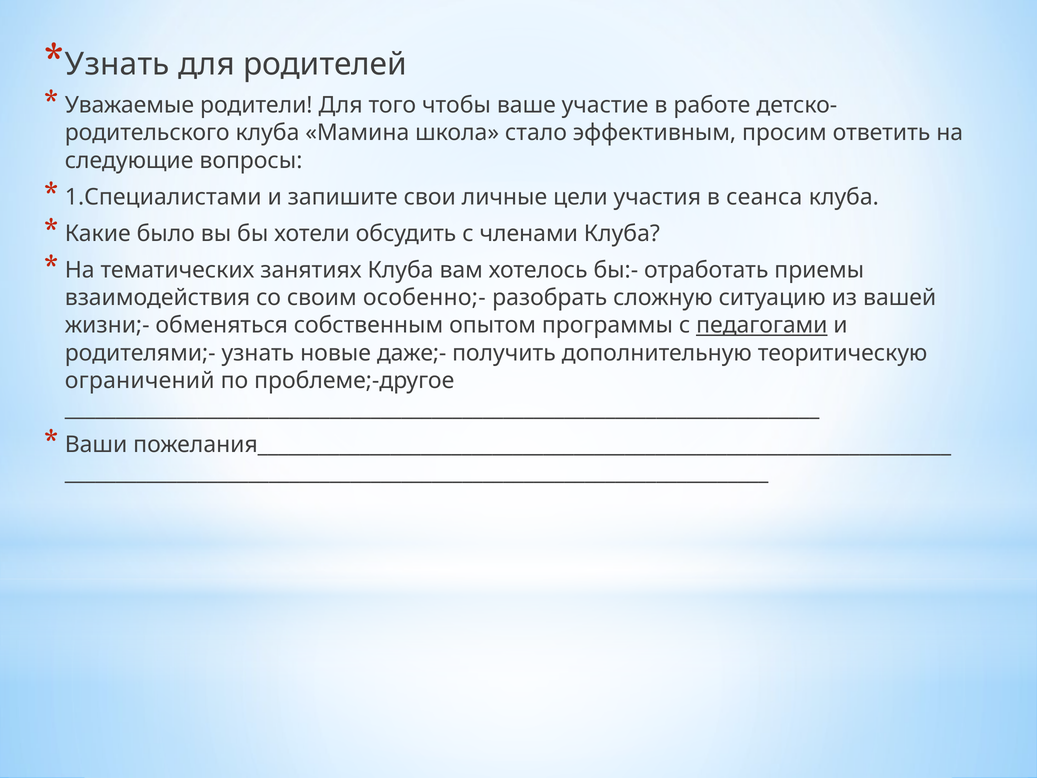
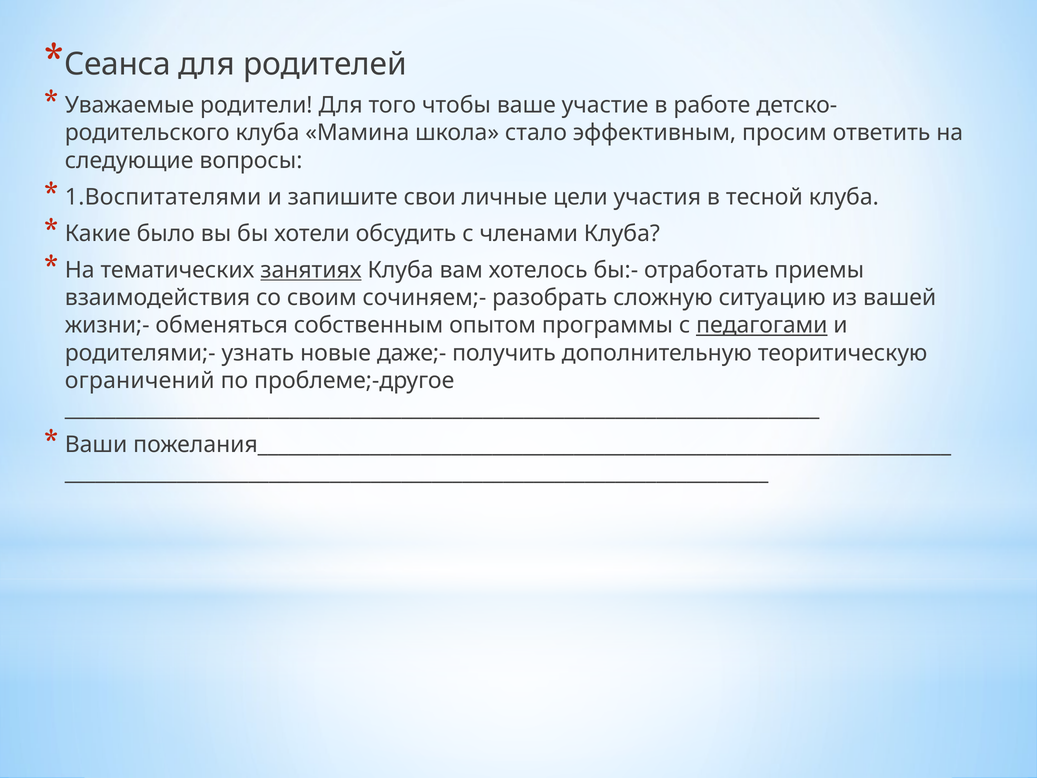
Узнать at (117, 64): Узнать -> Сеанса
1.Специалистами: 1.Специалистами -> 1.Воспитателями
сеанса: сеанса -> тесной
занятиях underline: none -> present
особенно;-: особенно;- -> сочиняем;-
